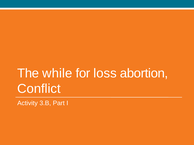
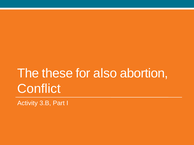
while: while -> these
loss: loss -> also
